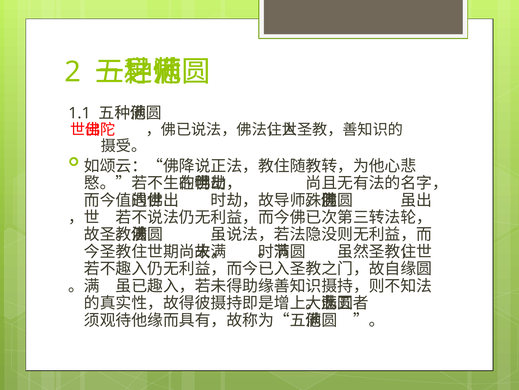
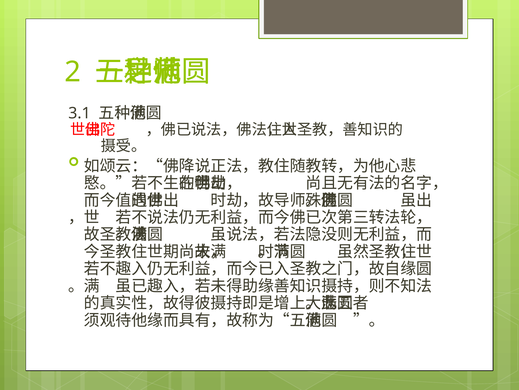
1.1: 1.1 -> 3.1
